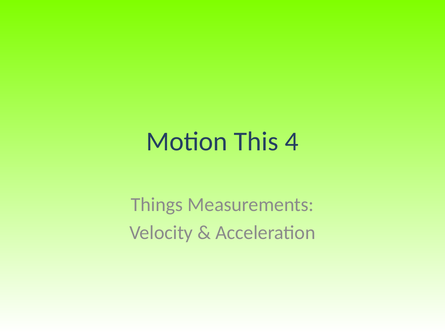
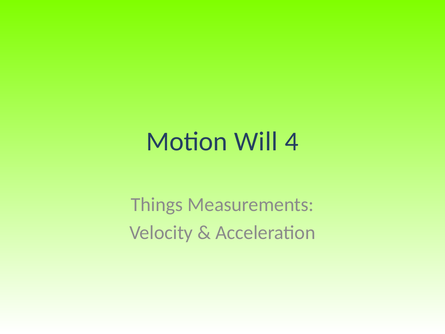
This: This -> Will
